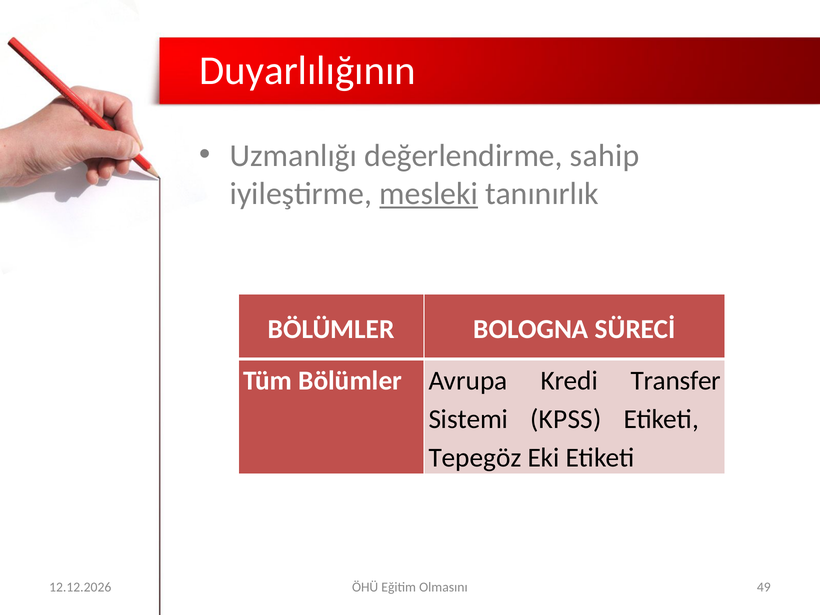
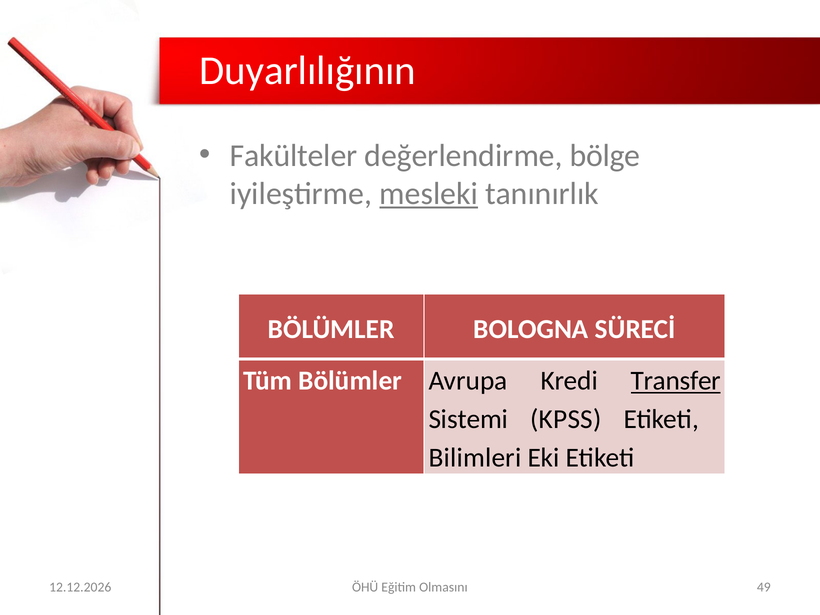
Uzmanlığı: Uzmanlığı -> Fakülteler
sahip: sahip -> bölge
Transfer underline: none -> present
Tepegöz: Tepegöz -> Bilimleri
